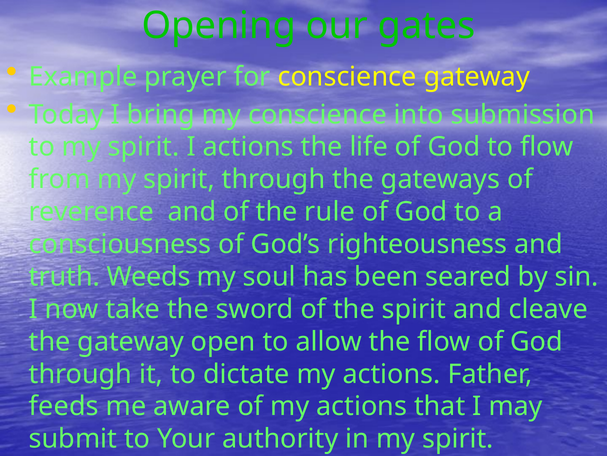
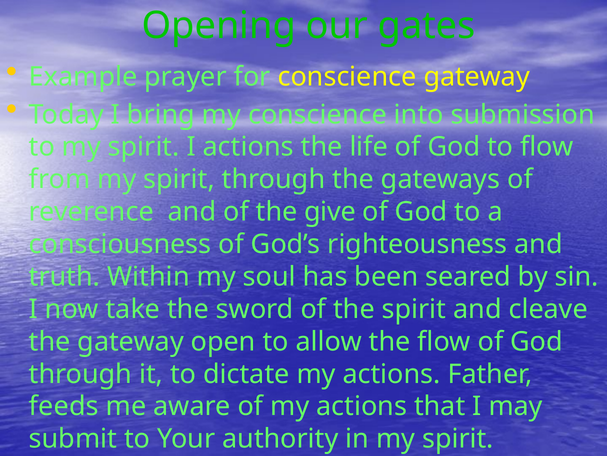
rule: rule -> give
Weeds: Weeds -> Within
